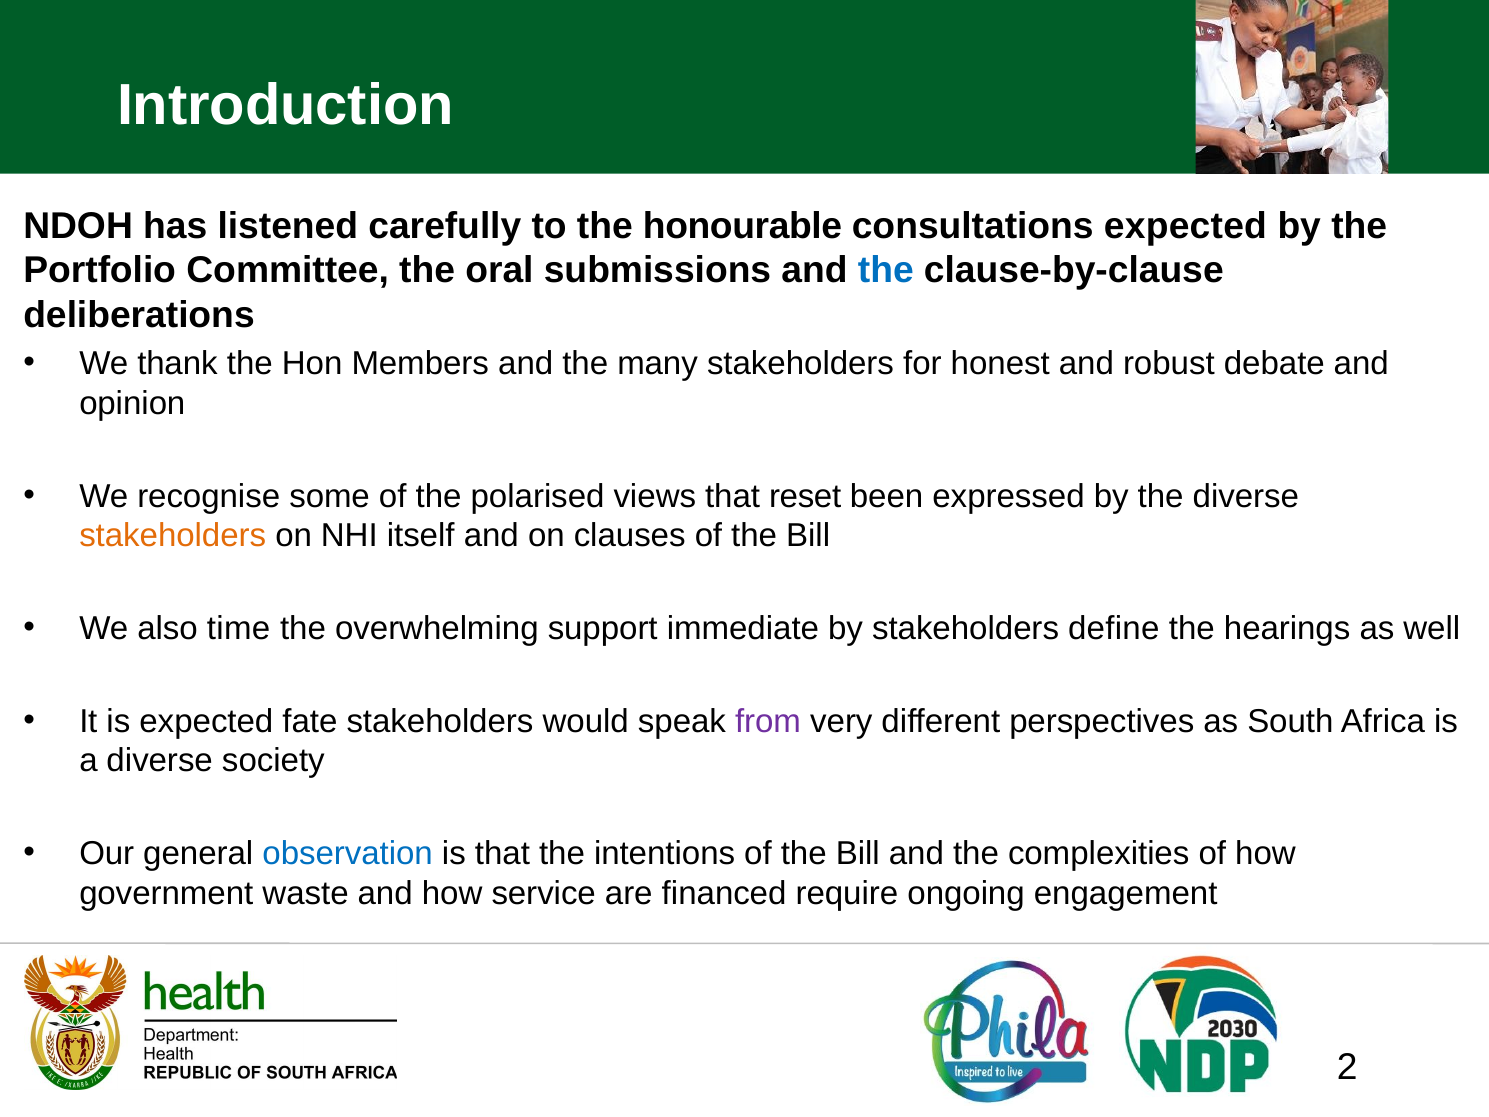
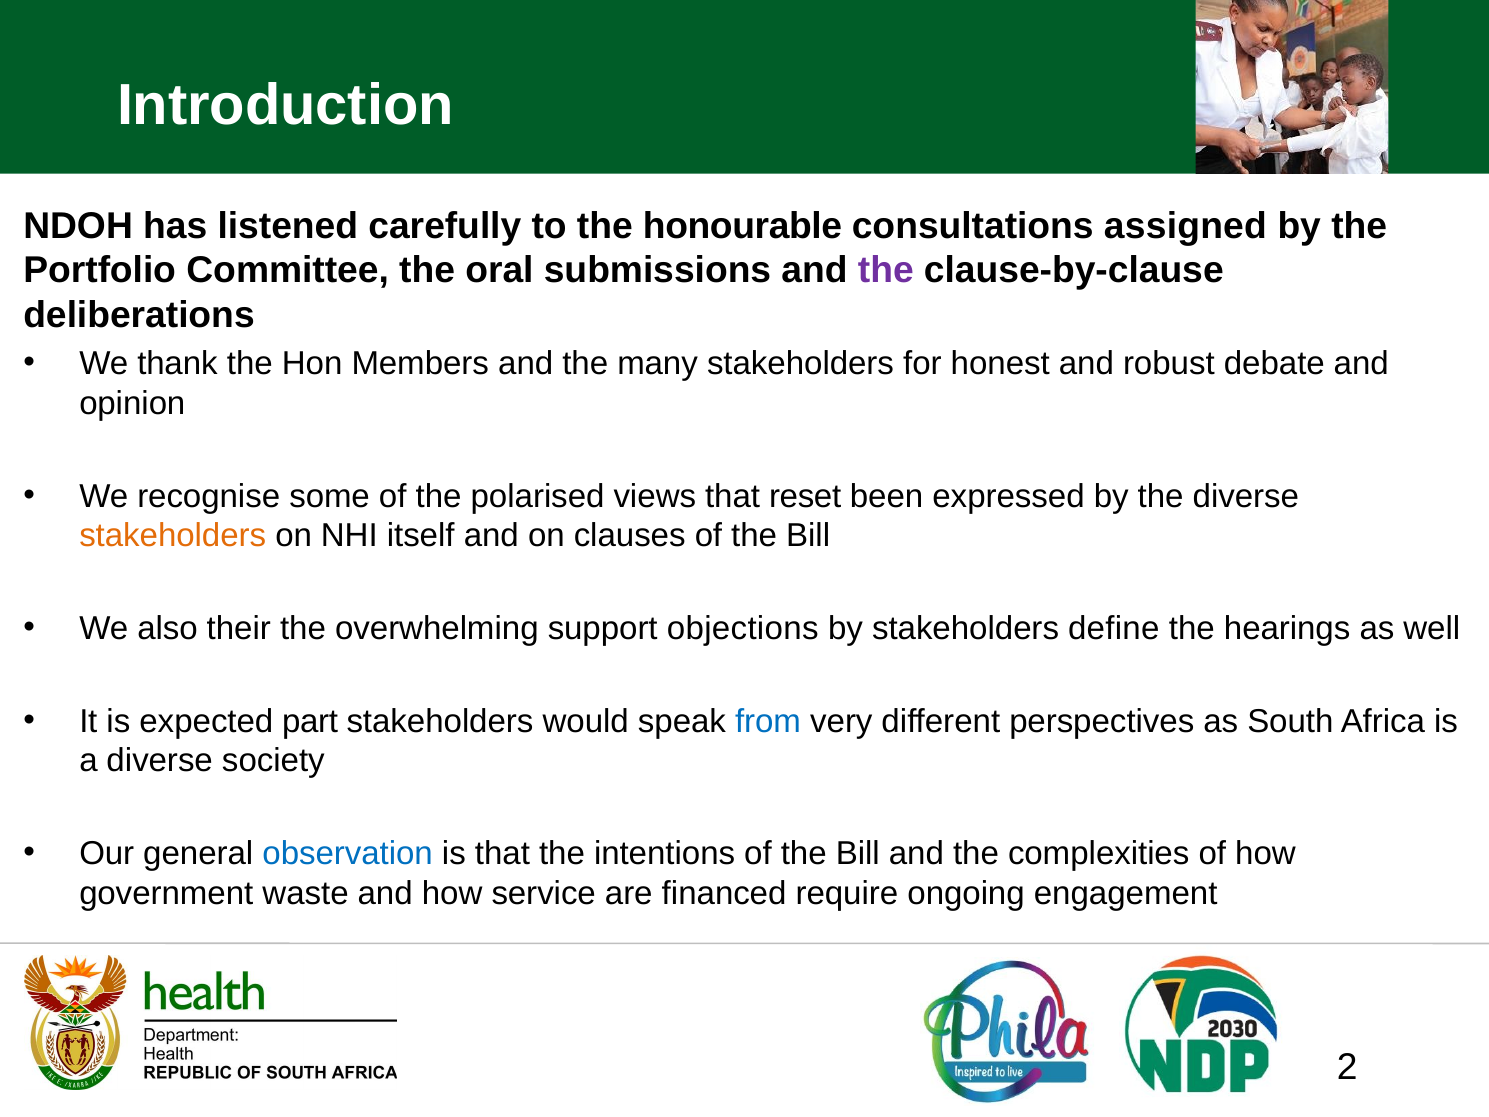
consultations expected: expected -> assigned
the at (886, 271) colour: blue -> purple
time: time -> their
immediate: immediate -> objections
fate: fate -> part
from colour: purple -> blue
